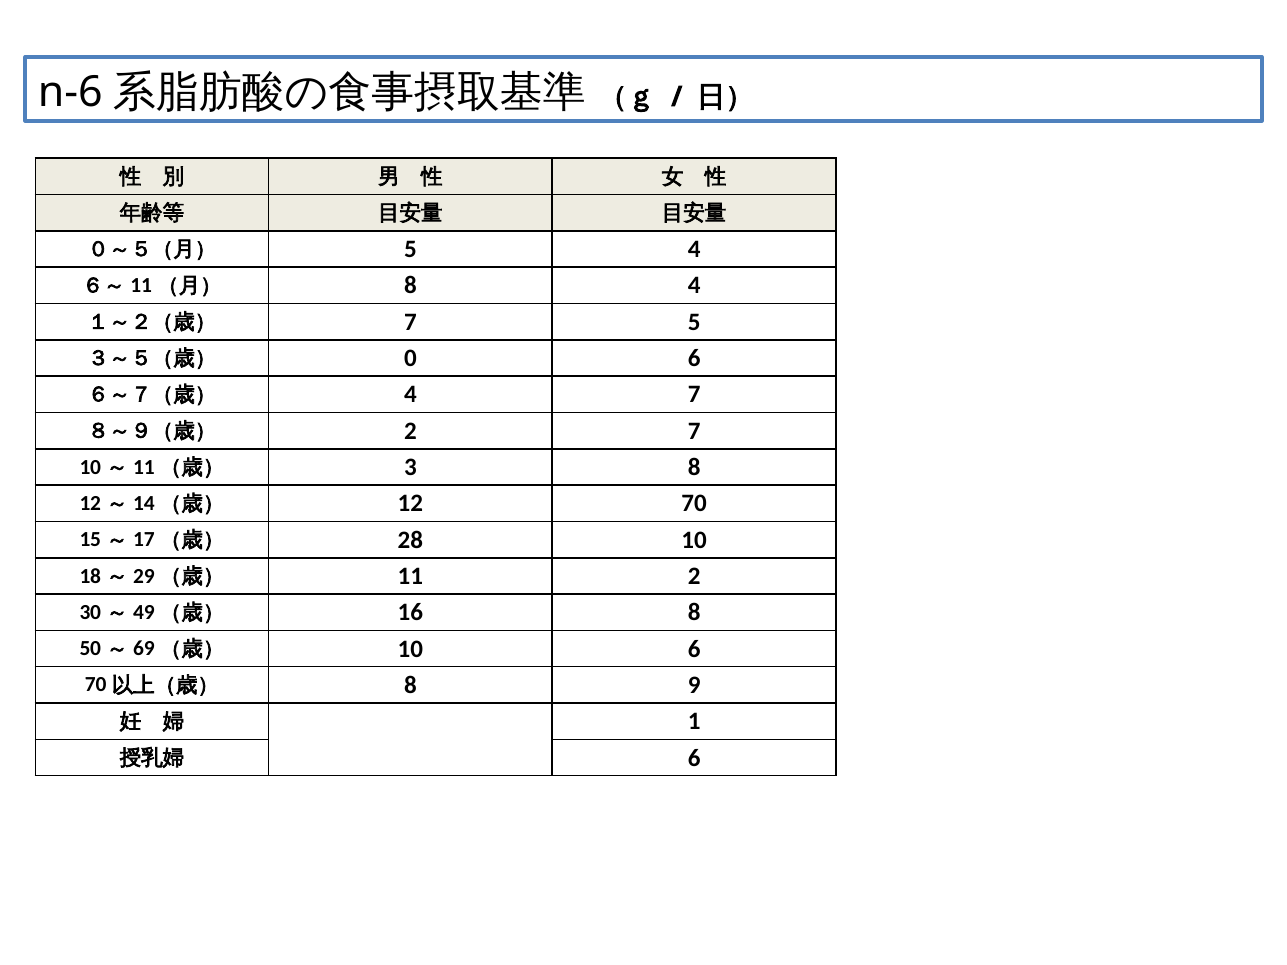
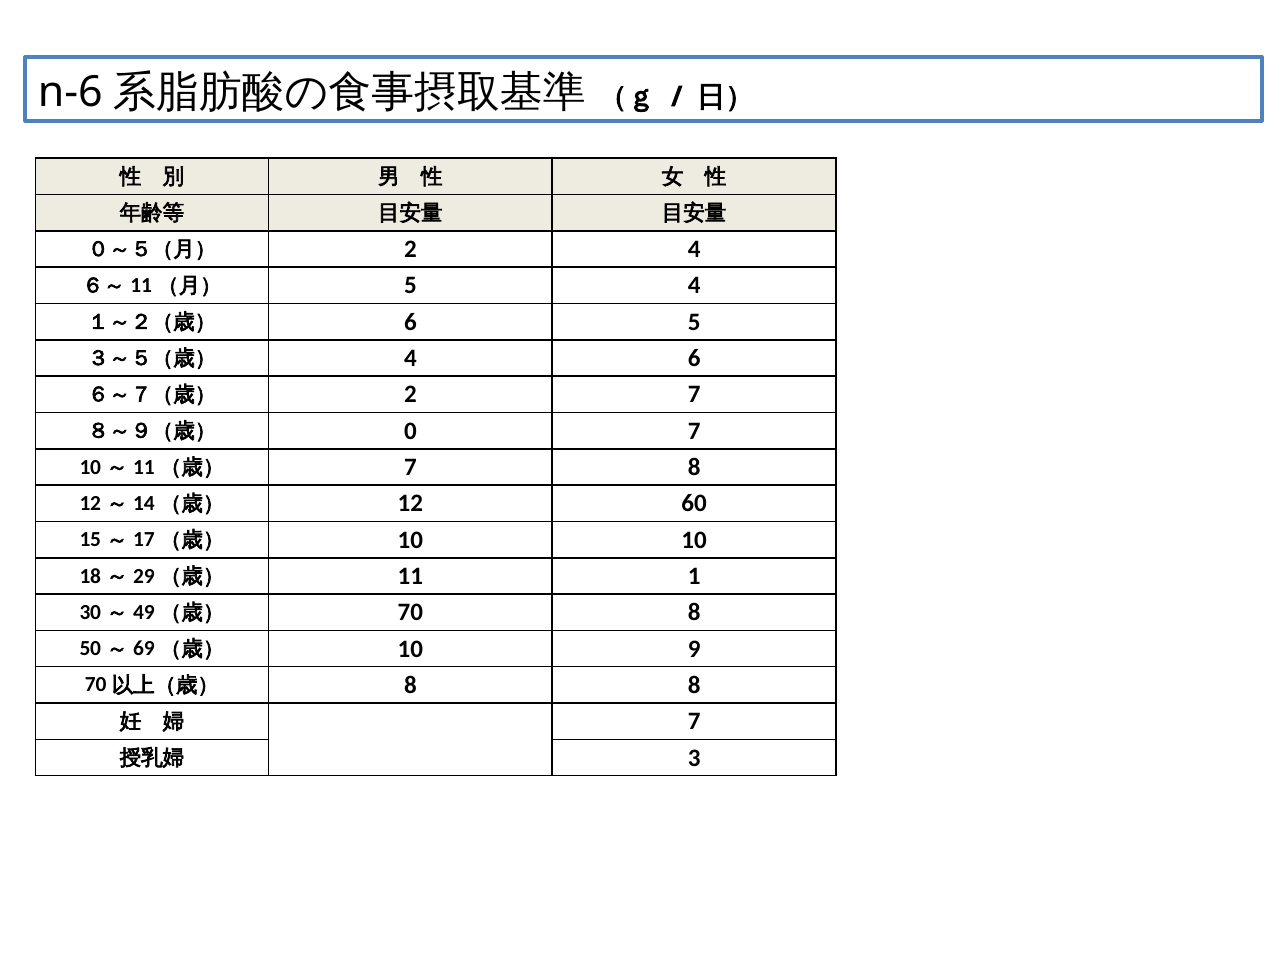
5 at (410, 249): 5 -> 2
8 at (410, 286): 8 -> 5
7 at (410, 322): 7 -> 6
0 at (410, 358): 0 -> 4
4 at (410, 395): 4 -> 2
2 at (410, 431): 2 -> 0
3 at (410, 467): 3 -> 7
70: 70 -> 60
28 at (410, 540): 28 -> 10
11 2: 2 -> 1
16: 16 -> 70
10 6: 6 -> 9
8 9: 9 -> 8
1 at (694, 722): 1 -> 7
6 at (694, 758): 6 -> 3
